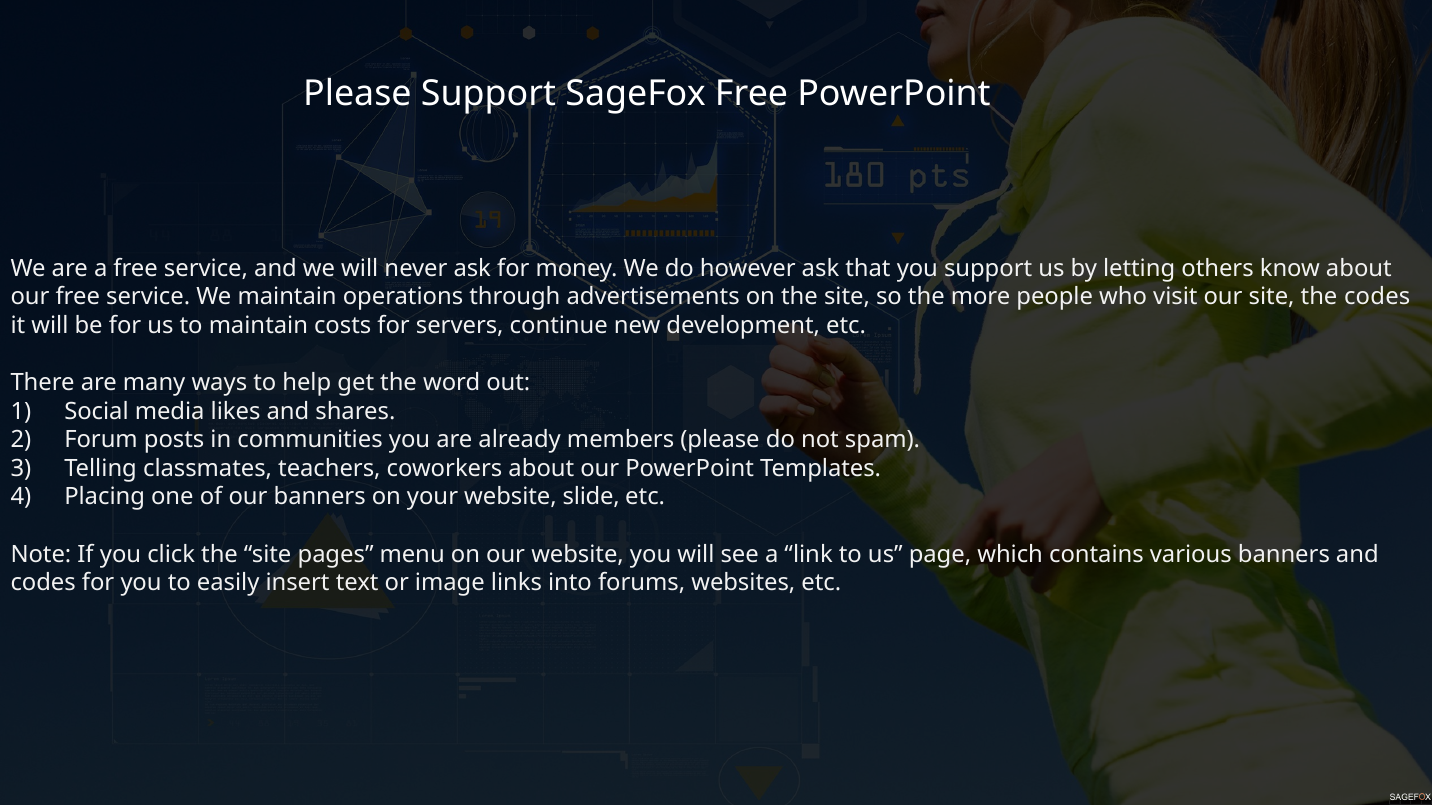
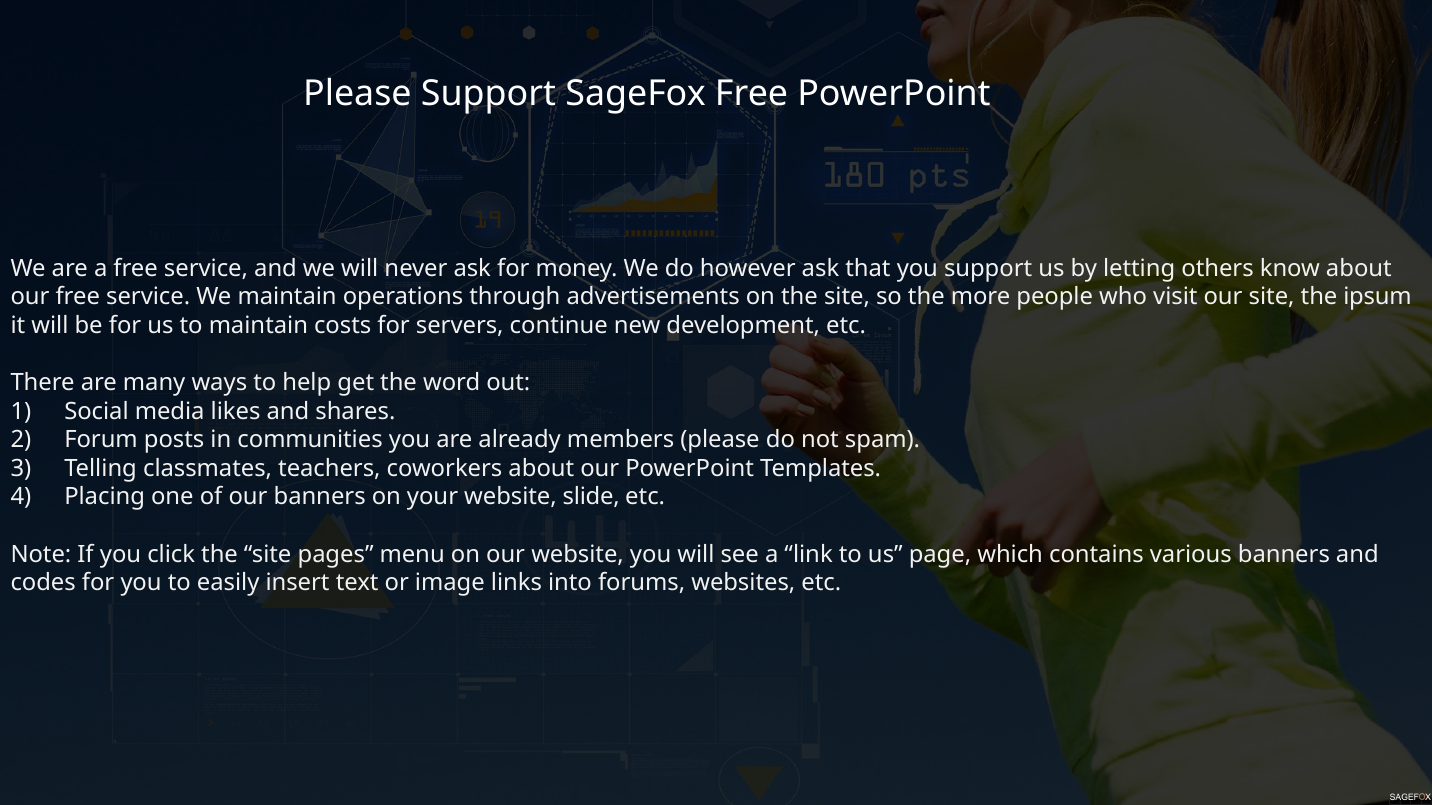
the codes: codes -> ipsum
